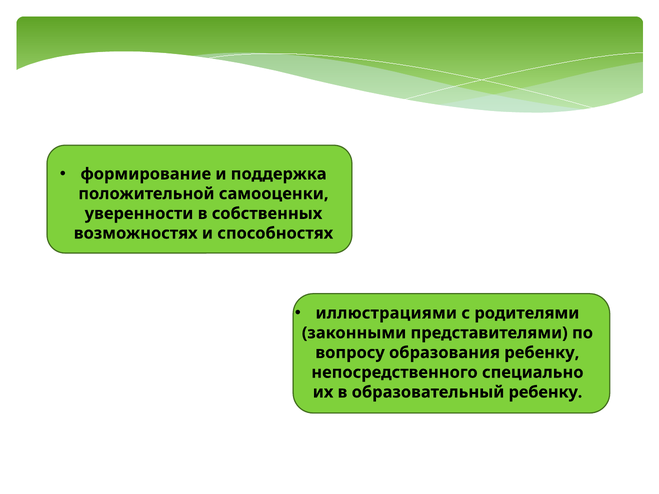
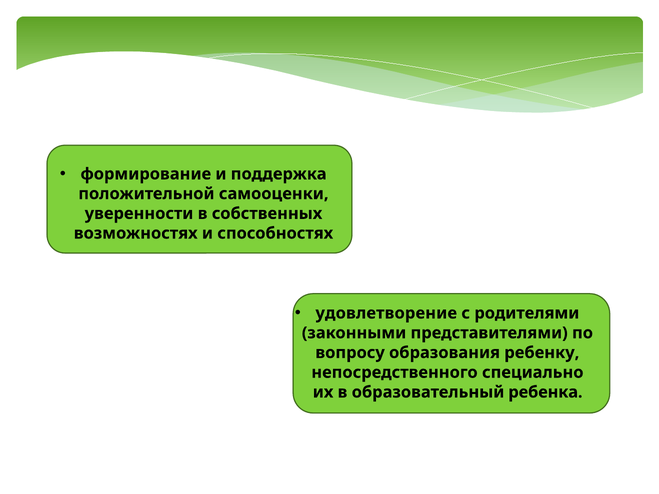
иллюстрациями: иллюстрациями -> удовлетворение
образовательный ребенку: ребенку -> ребенка
